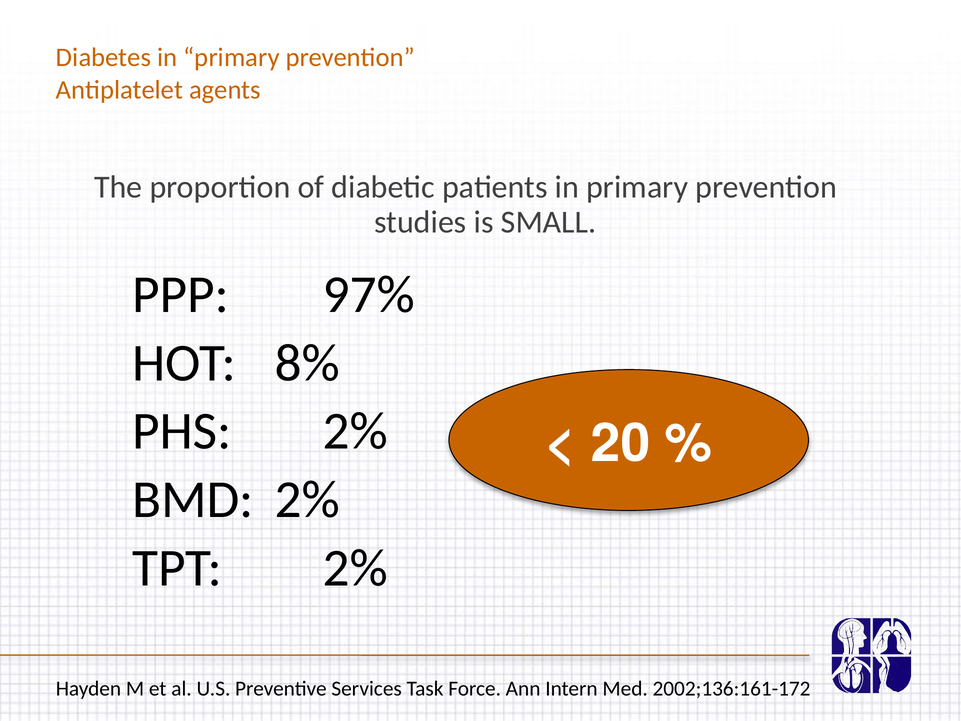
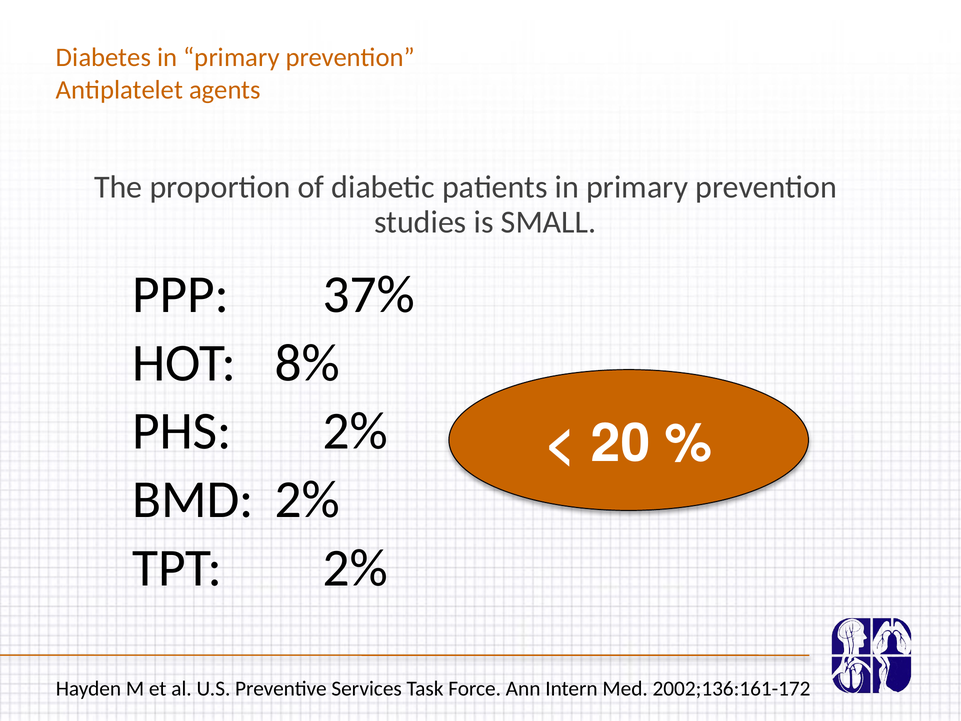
97%: 97% -> 37%
